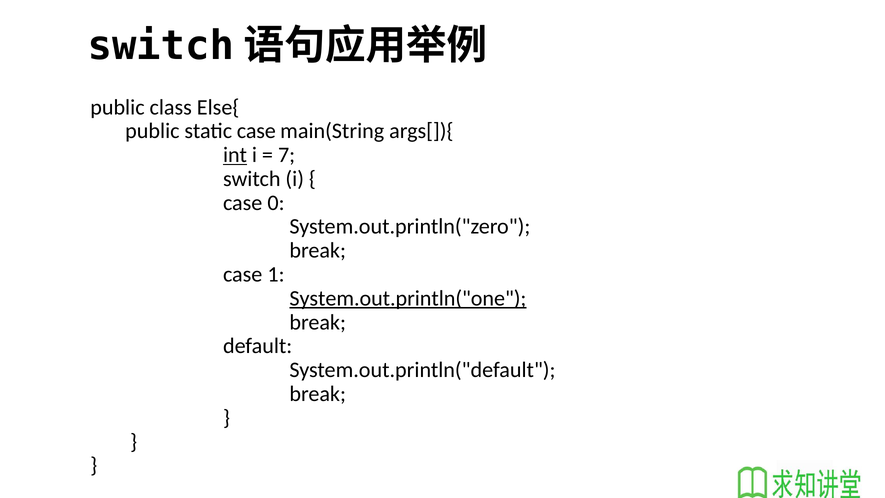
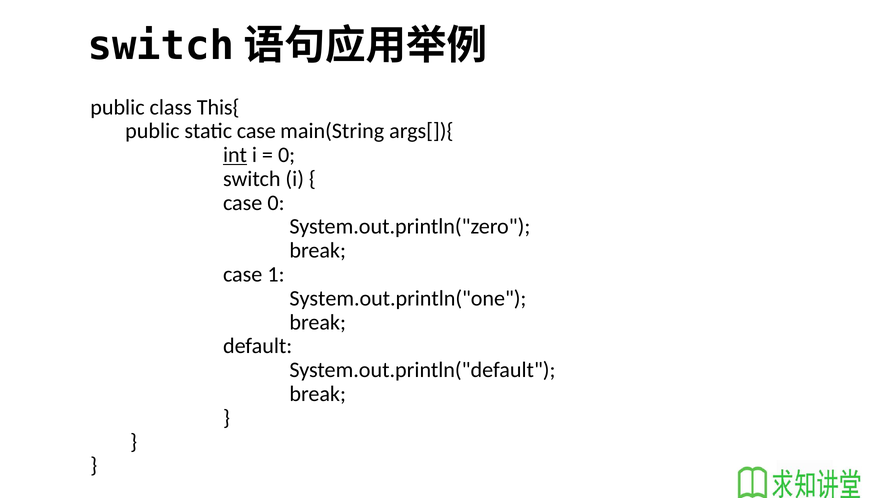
Else{: Else{ -> This{
7 at (287, 155): 7 -> 0
System.out.println("one underline: present -> none
